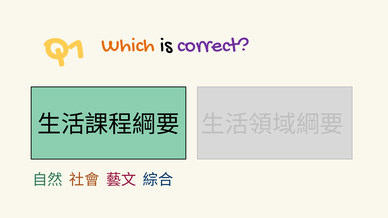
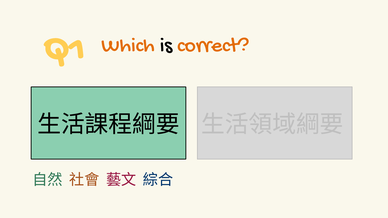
correct colour: purple -> orange
